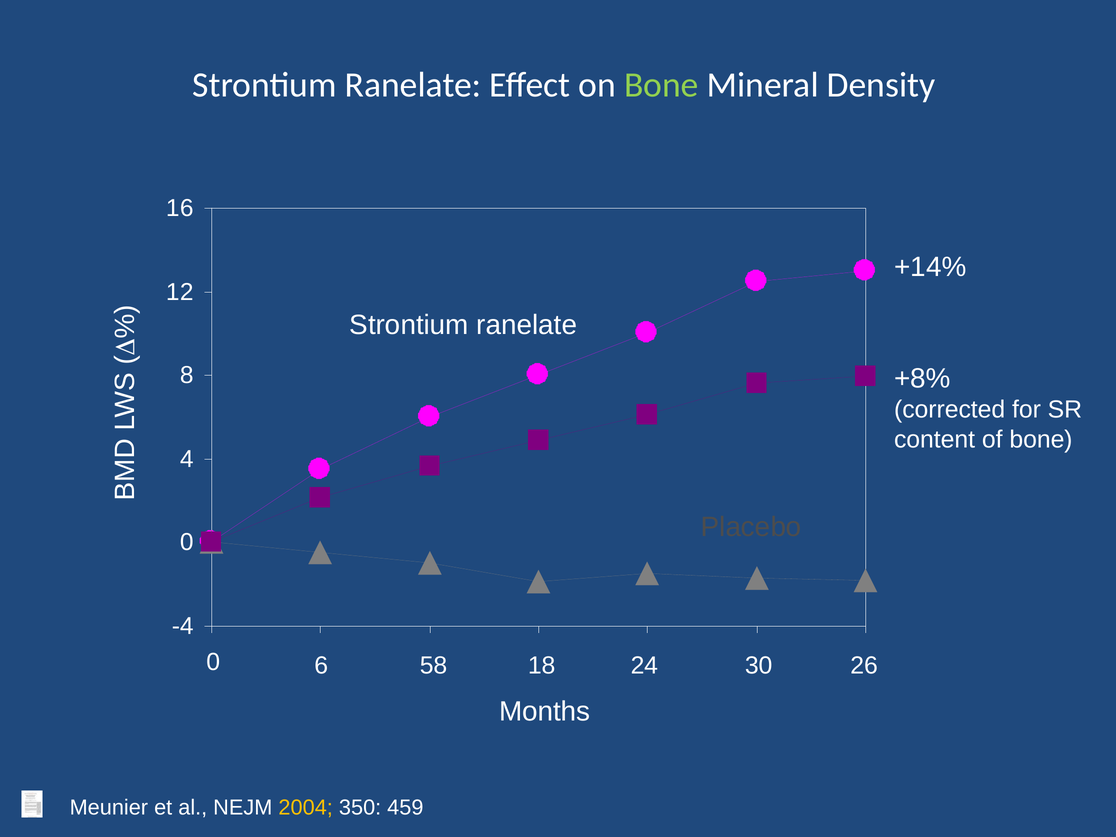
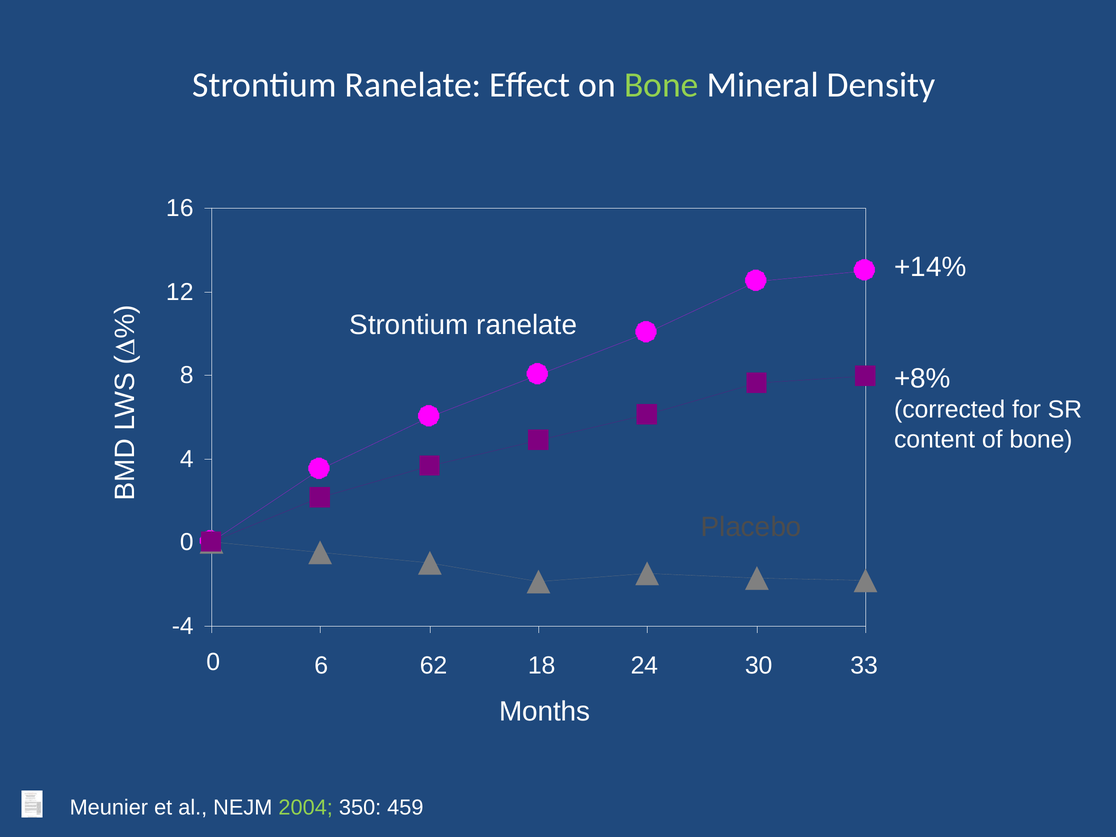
58: 58 -> 62
26: 26 -> 33
2004 colour: yellow -> light green
